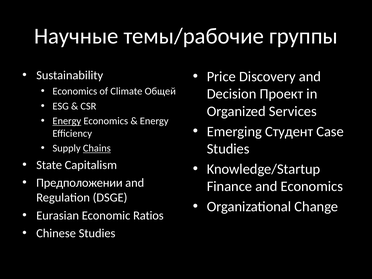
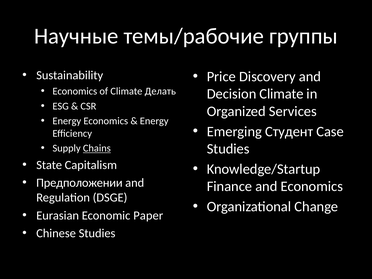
Общей: Общей -> Делать
Decision Проект: Проект -> Climate
Energy at (67, 121) underline: present -> none
Ratios: Ratios -> Paper
